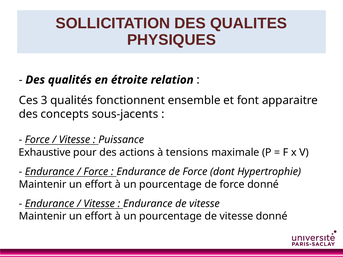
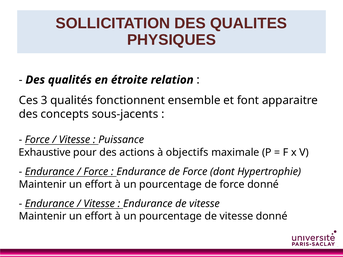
tensions: tensions -> objectifs
